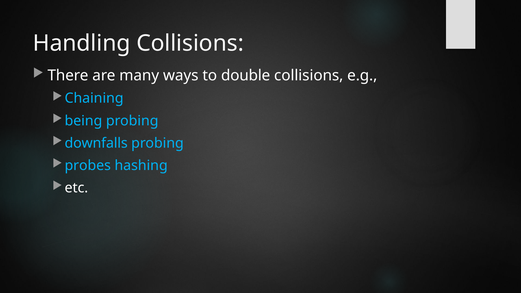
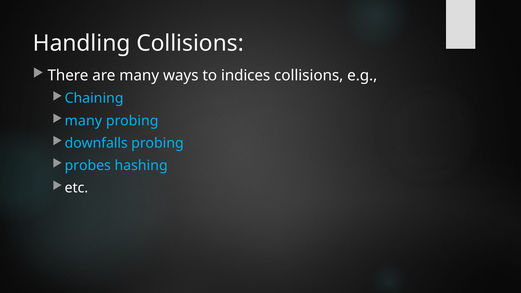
double: double -> indices
being at (83, 121): being -> many
